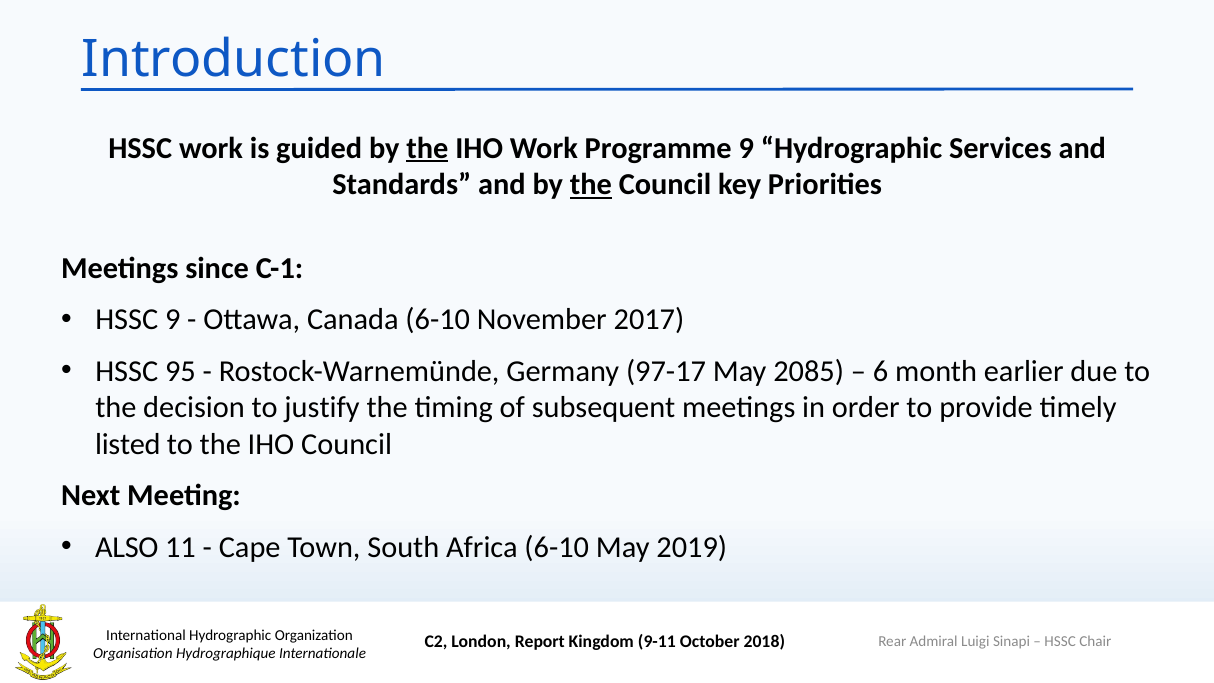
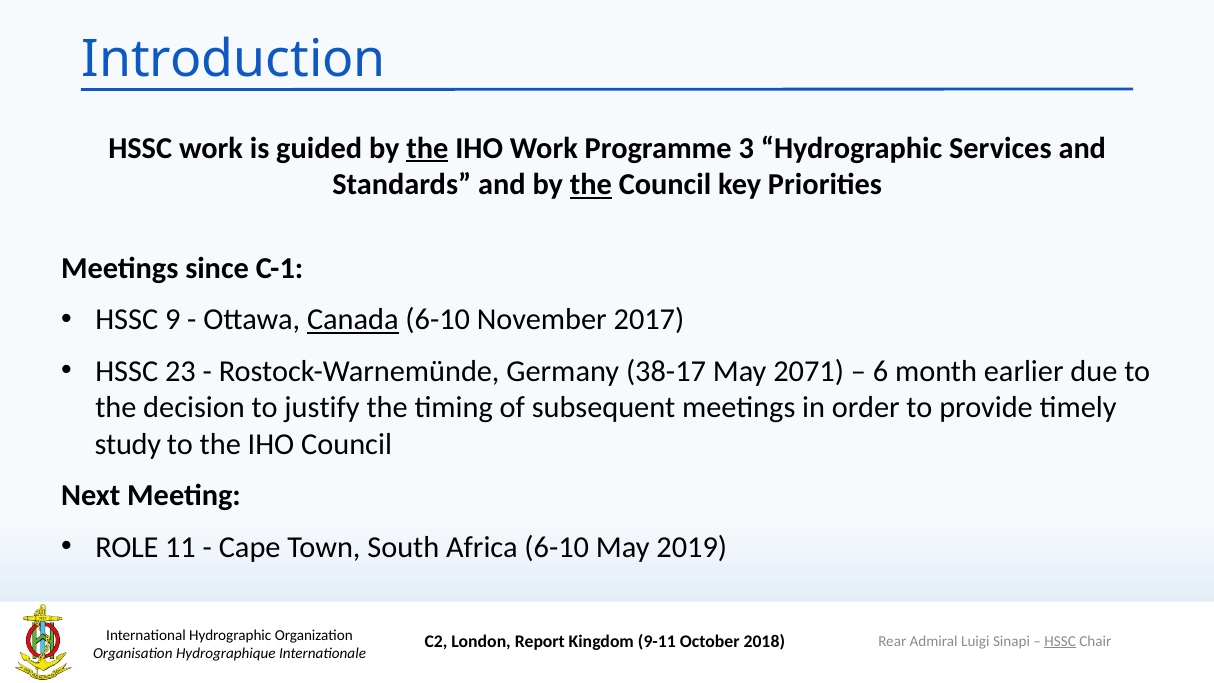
Programme 9: 9 -> 3
Canada underline: none -> present
95: 95 -> 23
97-17: 97-17 -> 38-17
2085: 2085 -> 2071
listed: listed -> study
ALSO: ALSO -> ROLE
HSSC at (1060, 641) underline: none -> present
